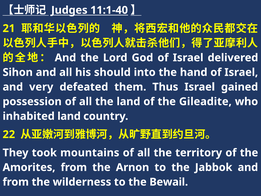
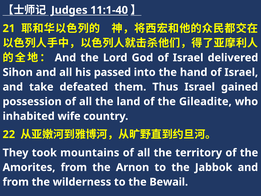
should: should -> passed
very: very -> take
inhabited land: land -> wife
